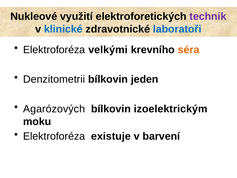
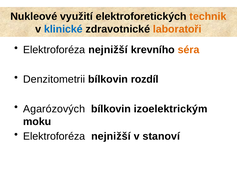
technik colour: purple -> orange
laboratoři colour: blue -> orange
velkými at (108, 50): velkými -> nejnižší
jeden: jeden -> rozdíl
existuje at (111, 136): existuje -> nejnižší
barvení: barvení -> stanoví
